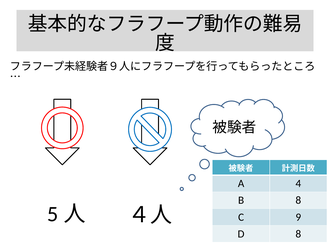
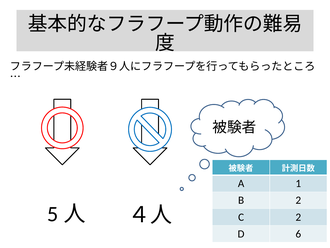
4: 4 -> 1
B 8: 8 -> 2
C 9: 9 -> 2
D 8: 8 -> 6
